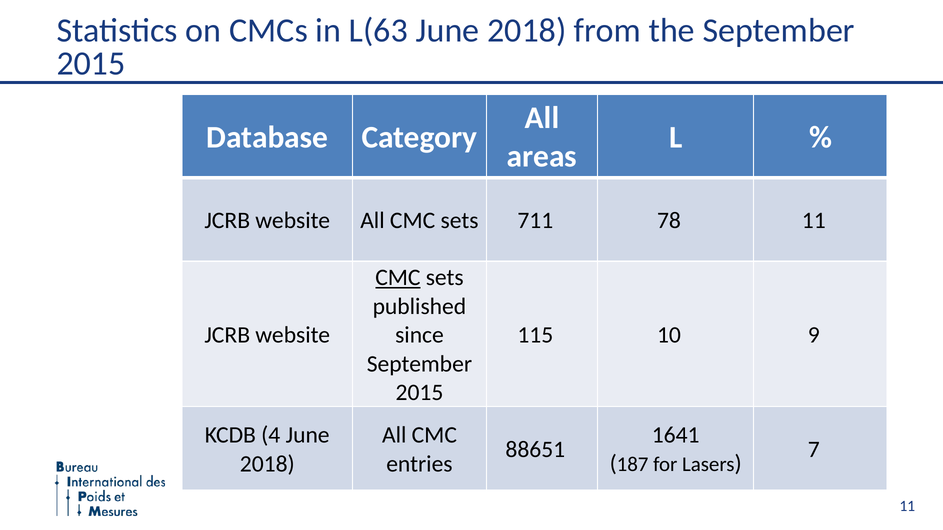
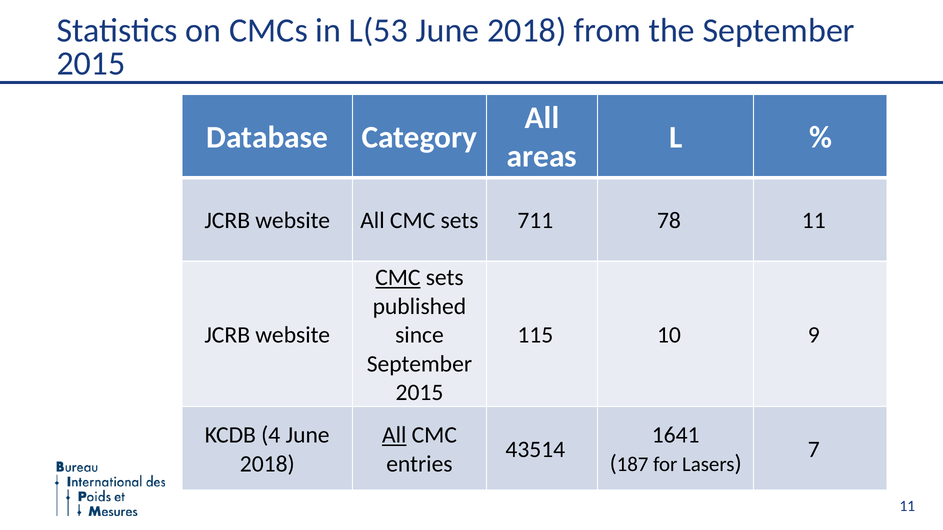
L(63: L(63 -> L(53
All at (394, 436) underline: none -> present
88651: 88651 -> 43514
